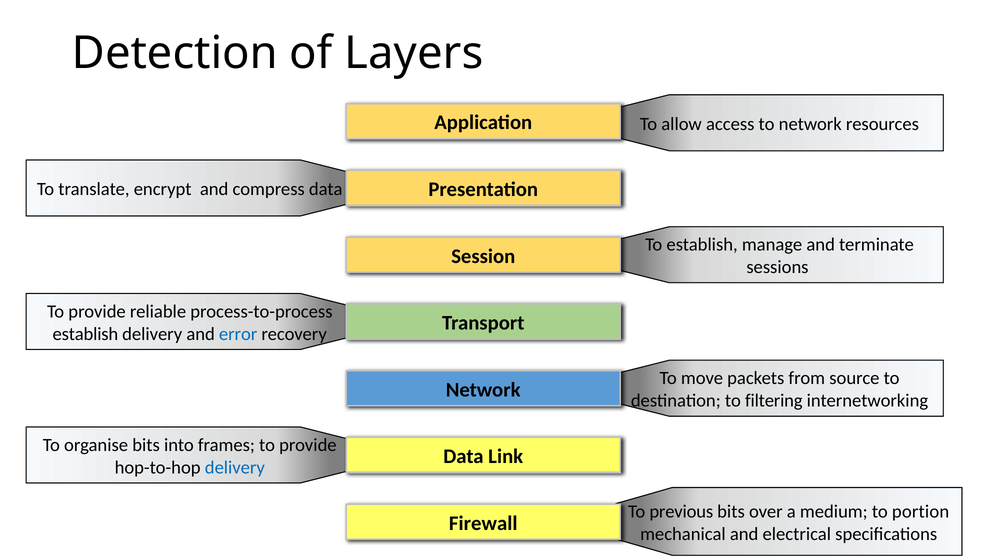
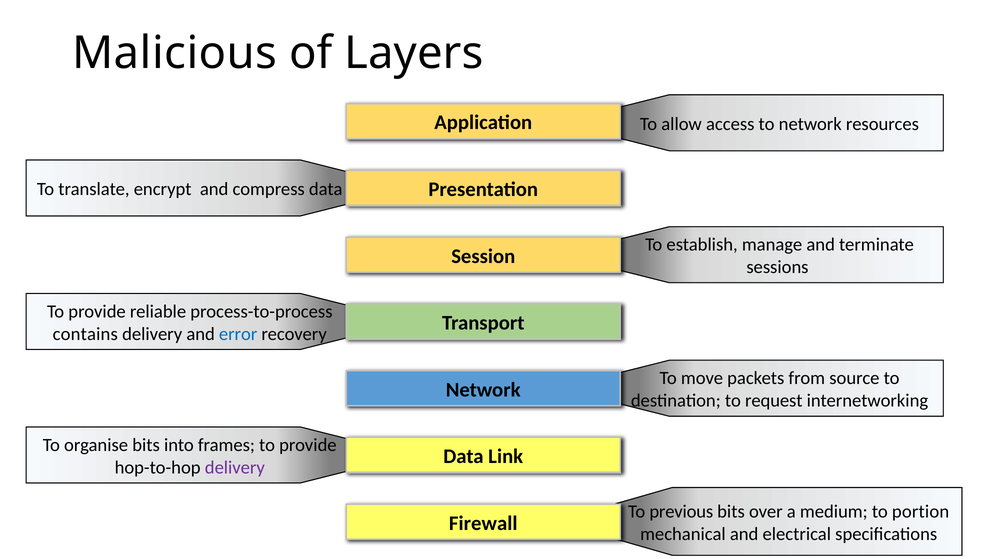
Detection: Detection -> Malicious
establish at (85, 334): establish -> contains
filtering: filtering -> request
delivery at (235, 467) colour: blue -> purple
